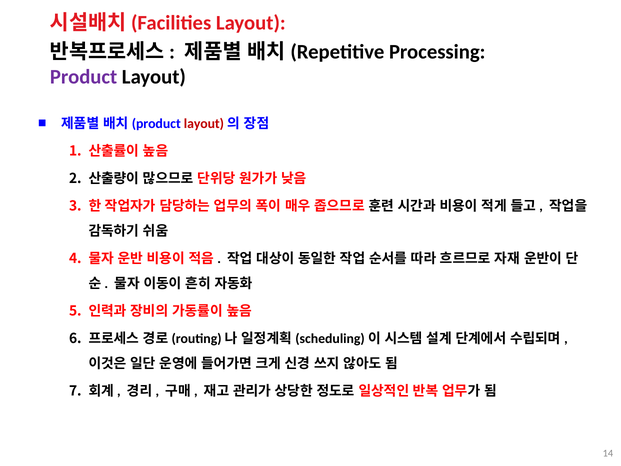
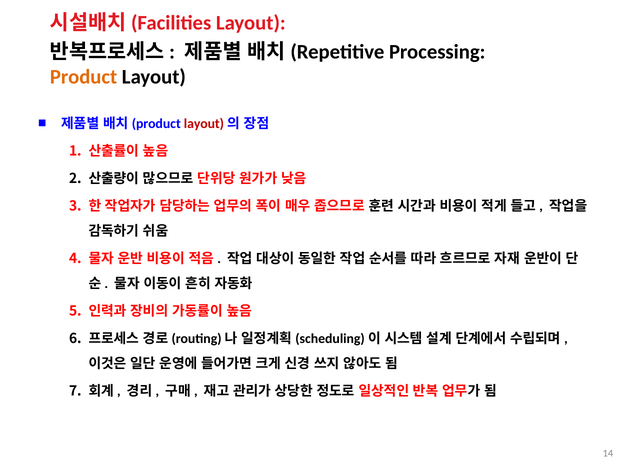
Product colour: purple -> orange
